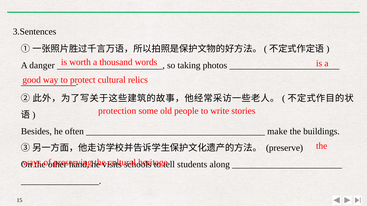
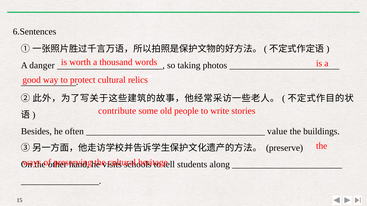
3.Sentences: 3.Sentences -> 6.Sentences
protection: protection -> contribute
make: make -> value
